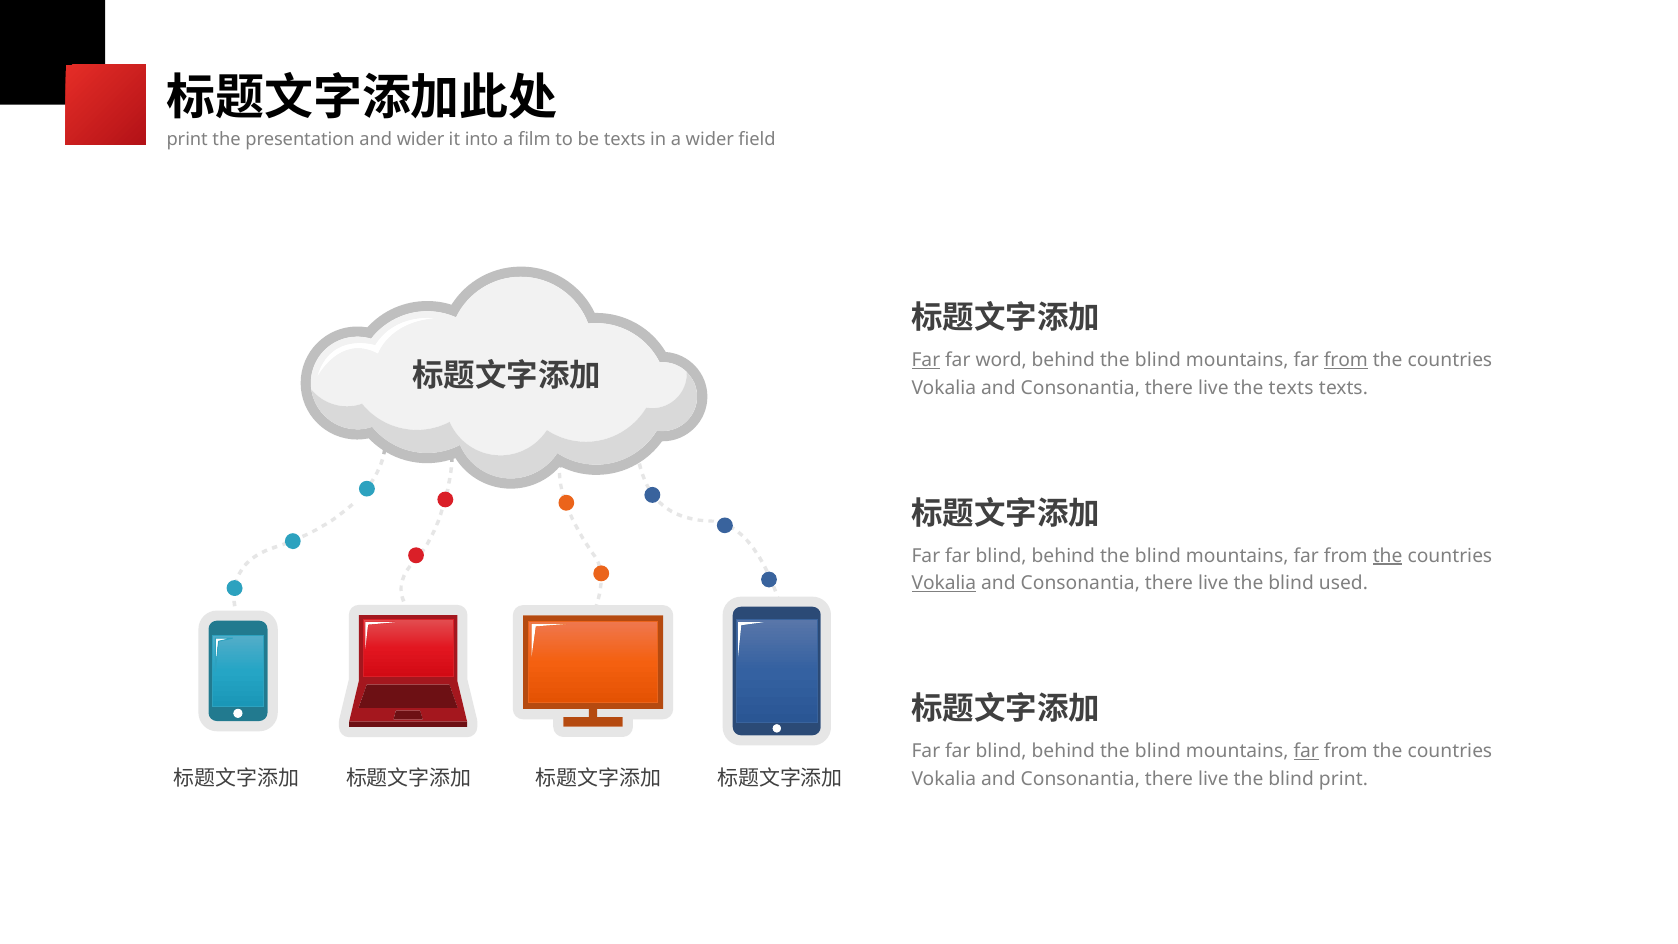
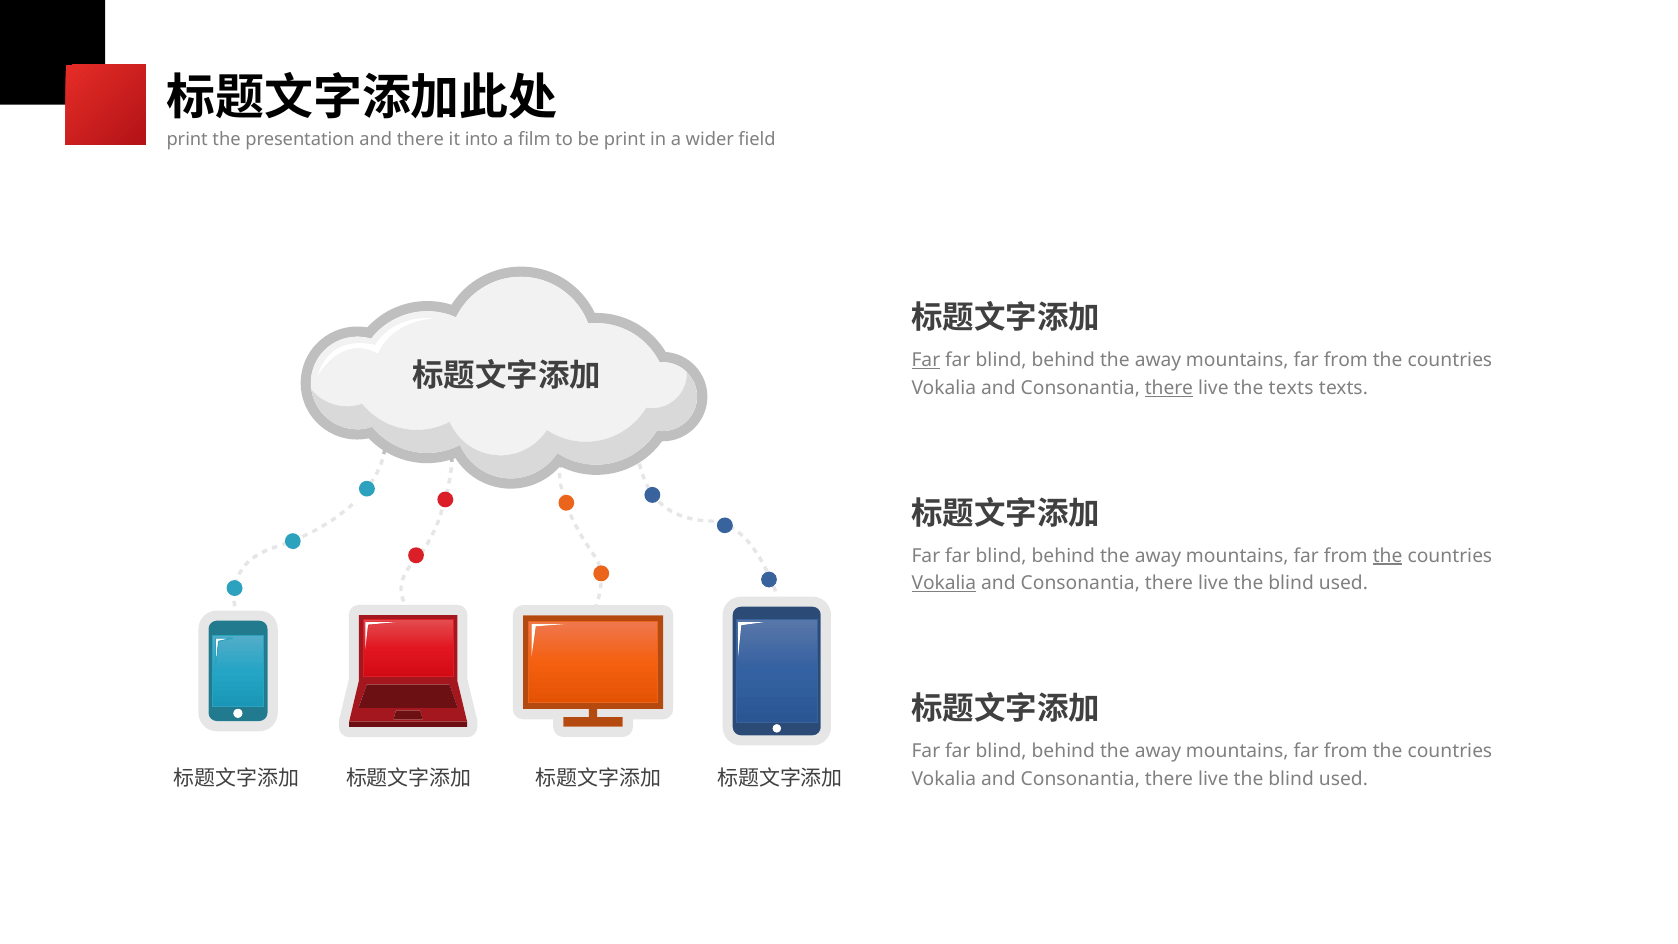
and wider: wider -> there
be texts: texts -> print
word at (1001, 360): word -> blind
blind at (1158, 360): blind -> away
from at (1346, 360) underline: present -> none
there at (1169, 388) underline: none -> present
blind at (1158, 556): blind -> away
blind at (1158, 751): blind -> away
far at (1306, 751) underline: present -> none
print at (1343, 779): print -> used
